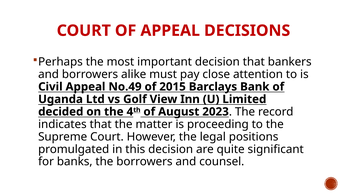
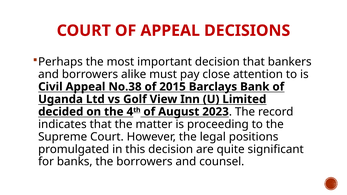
No.49: No.49 -> No.38
